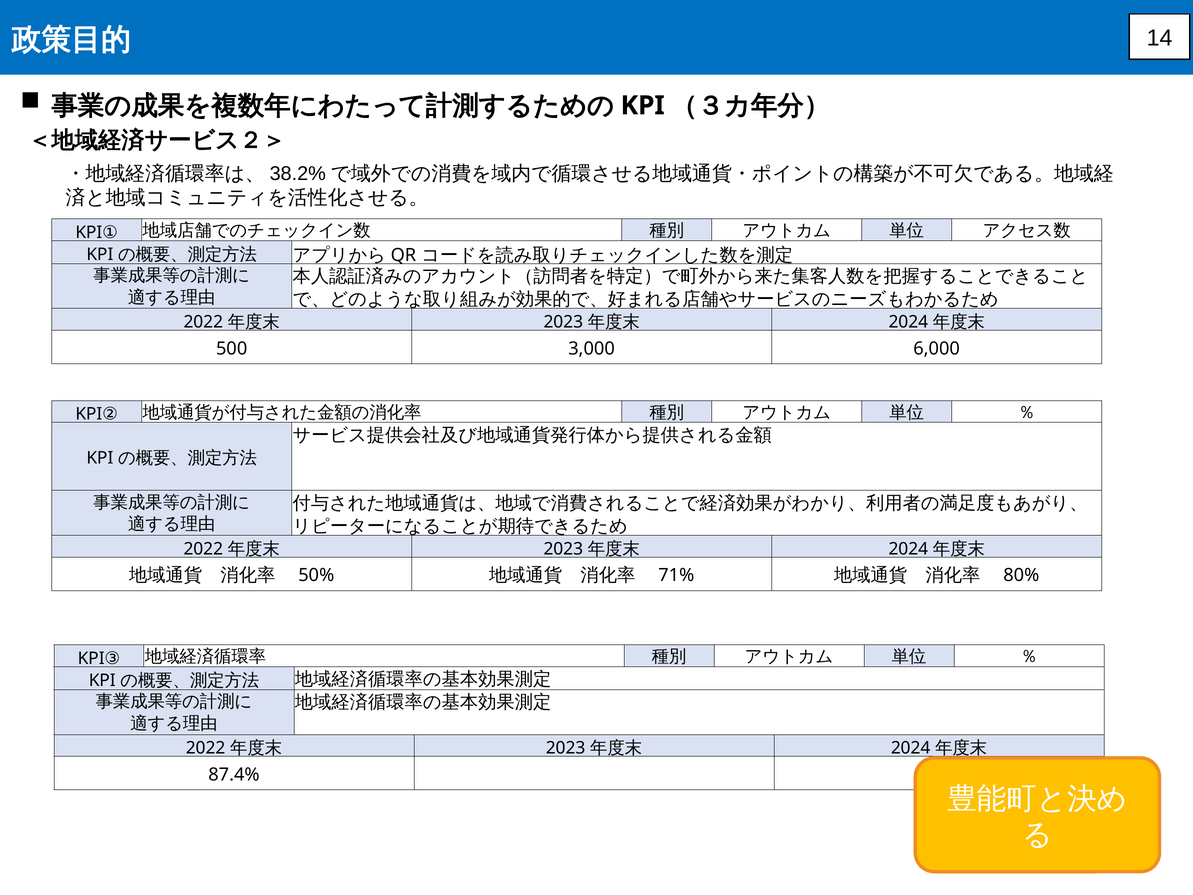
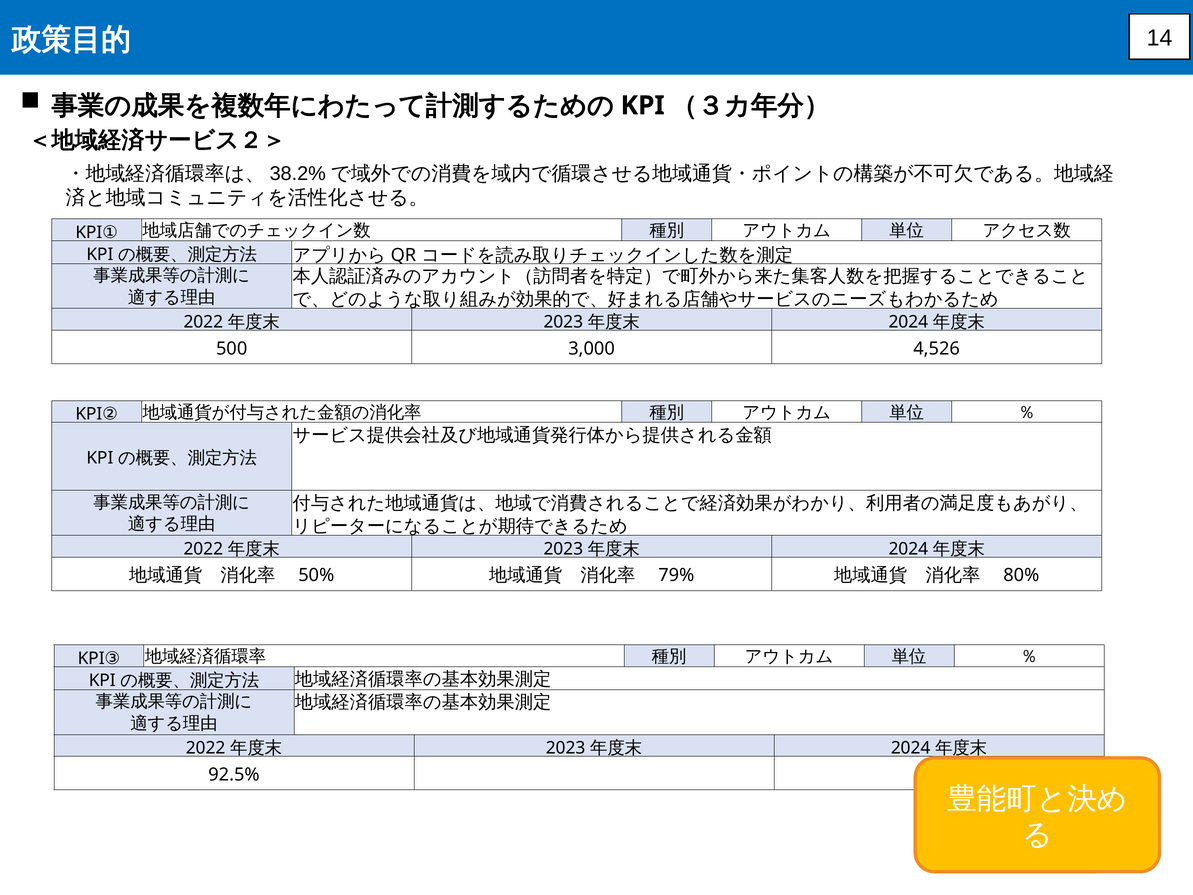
6,000: 6,000 -> 4,526
71%: 71% -> 79%
87.4%: 87.4% -> 92.5%
